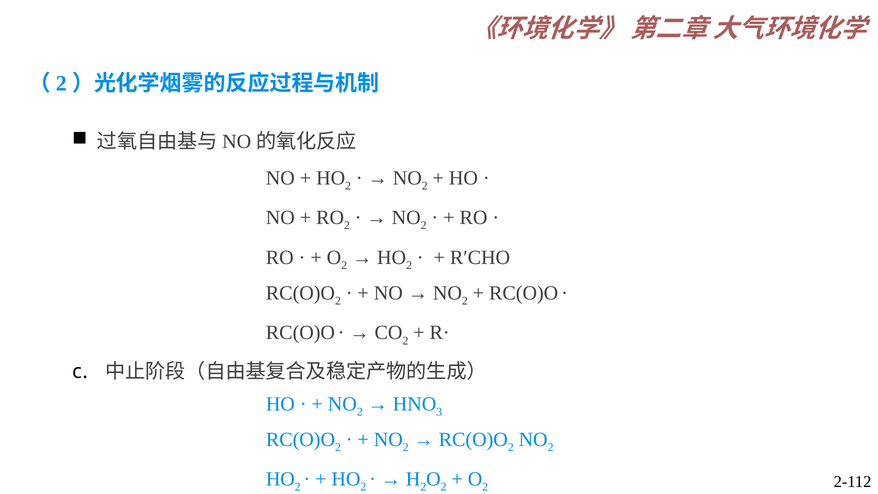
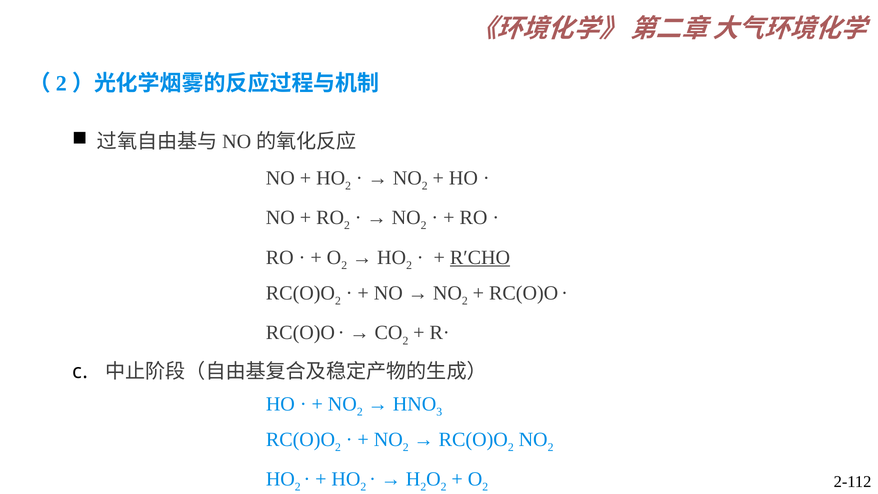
R′CHO underline: none -> present
